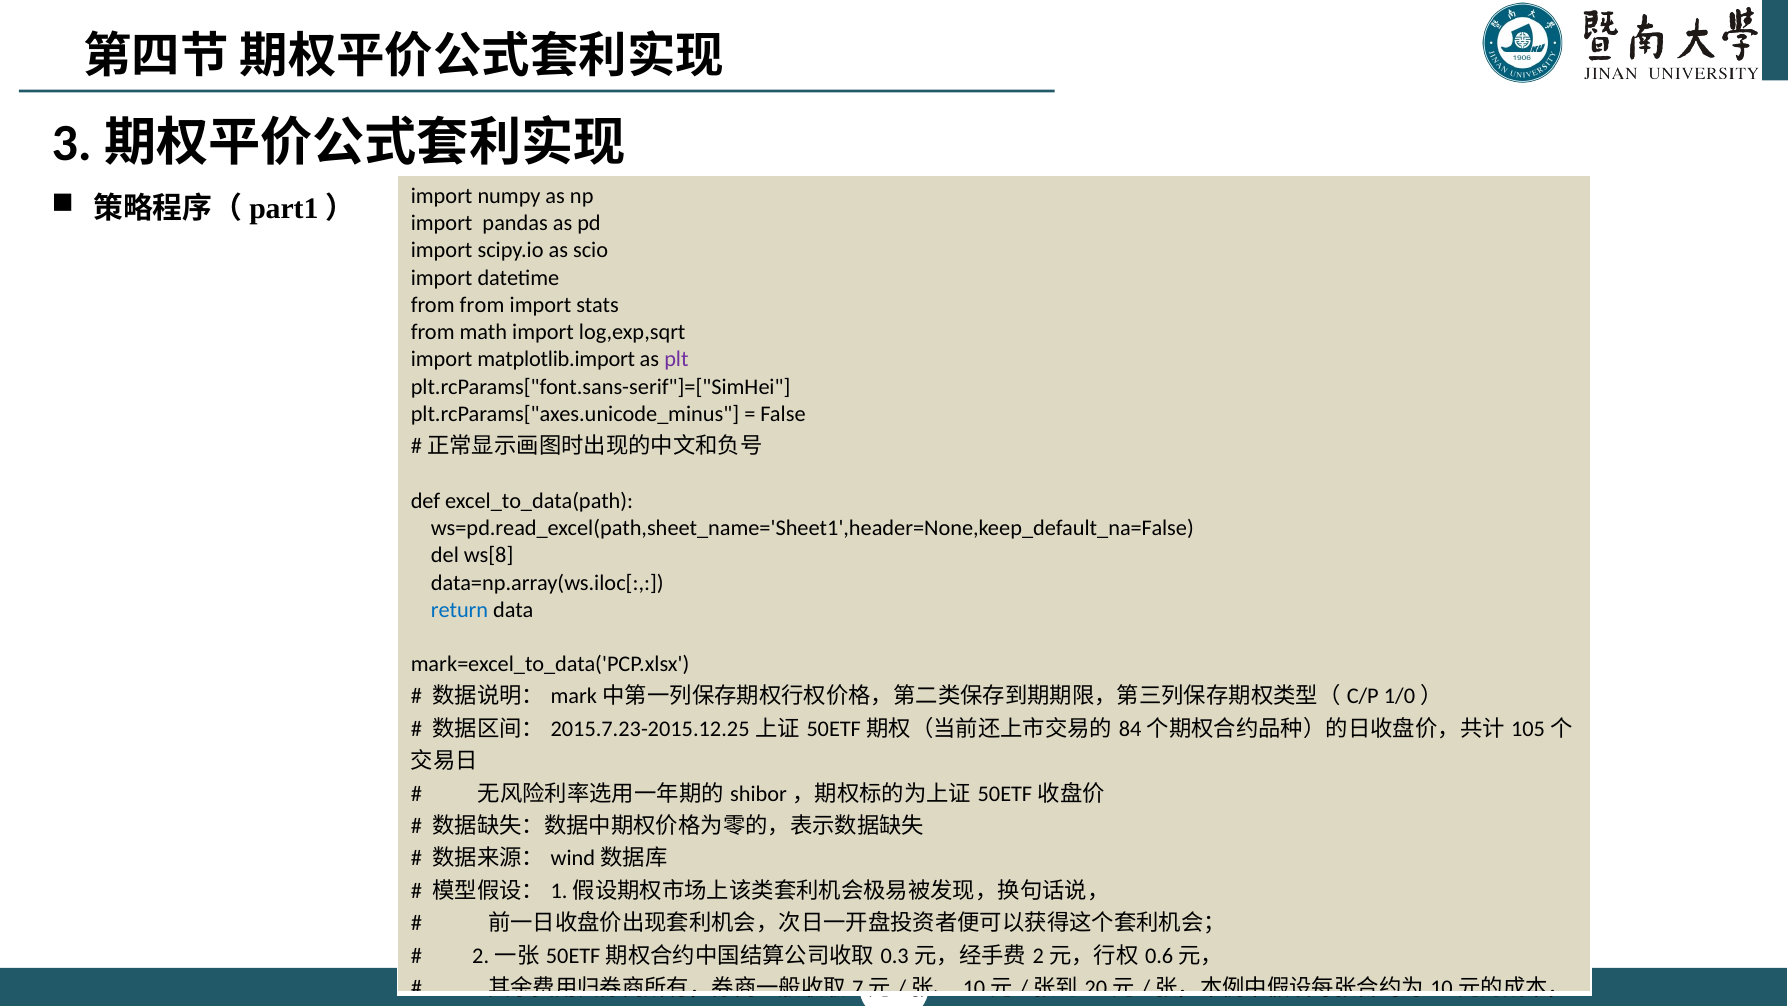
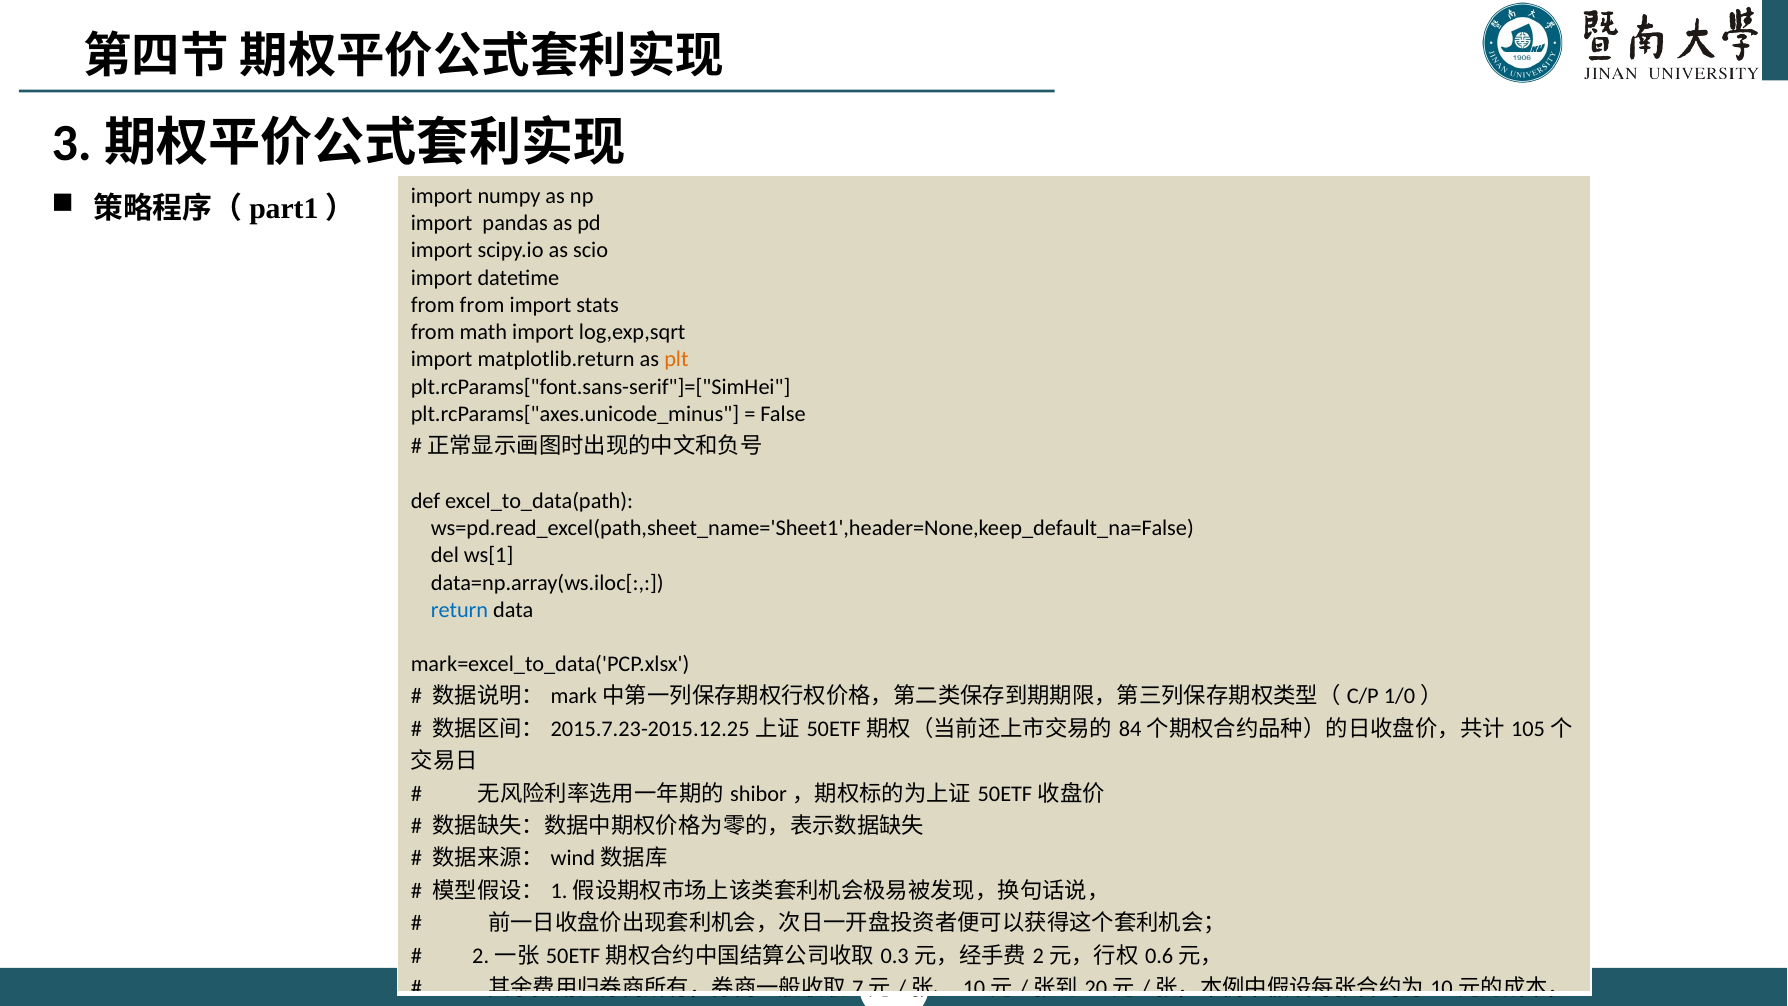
matplotlib.import: matplotlib.import -> matplotlib.return
plt colour: purple -> orange
ws[8: ws[8 -> ws[1
